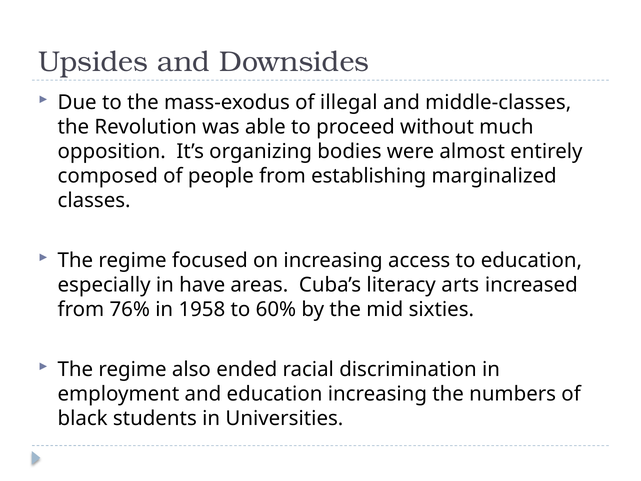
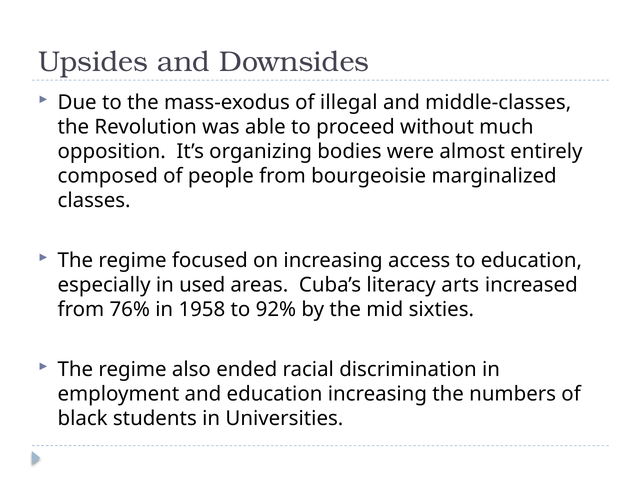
establishing: establishing -> bourgeoisie
have: have -> used
60%: 60% -> 92%
